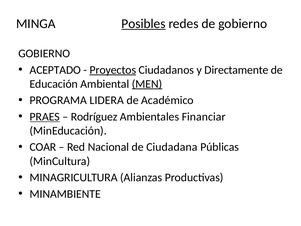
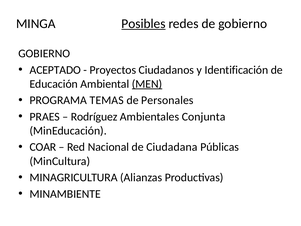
Proyectos underline: present -> none
Directamente: Directamente -> Identificación
LIDERA: LIDERA -> TEMAS
Académico: Académico -> Personales
PRAES underline: present -> none
Financiar: Financiar -> Conjunta
